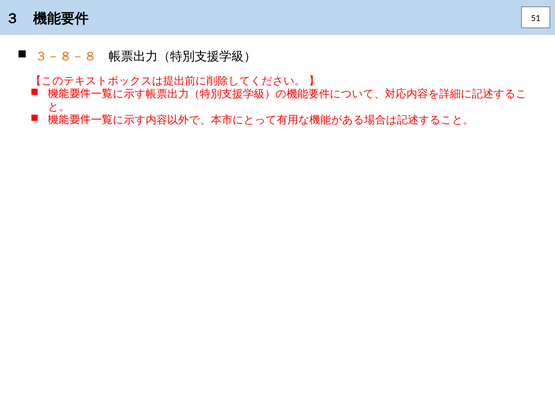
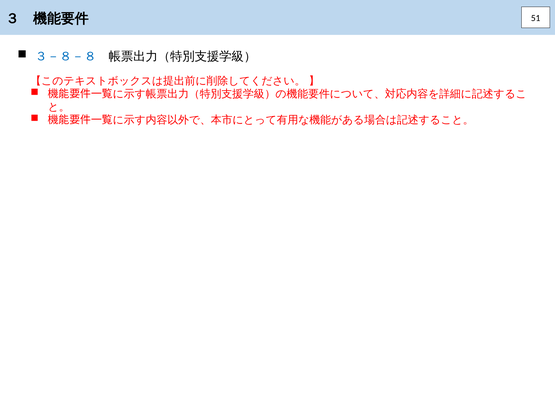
３－８－８ colour: orange -> blue
